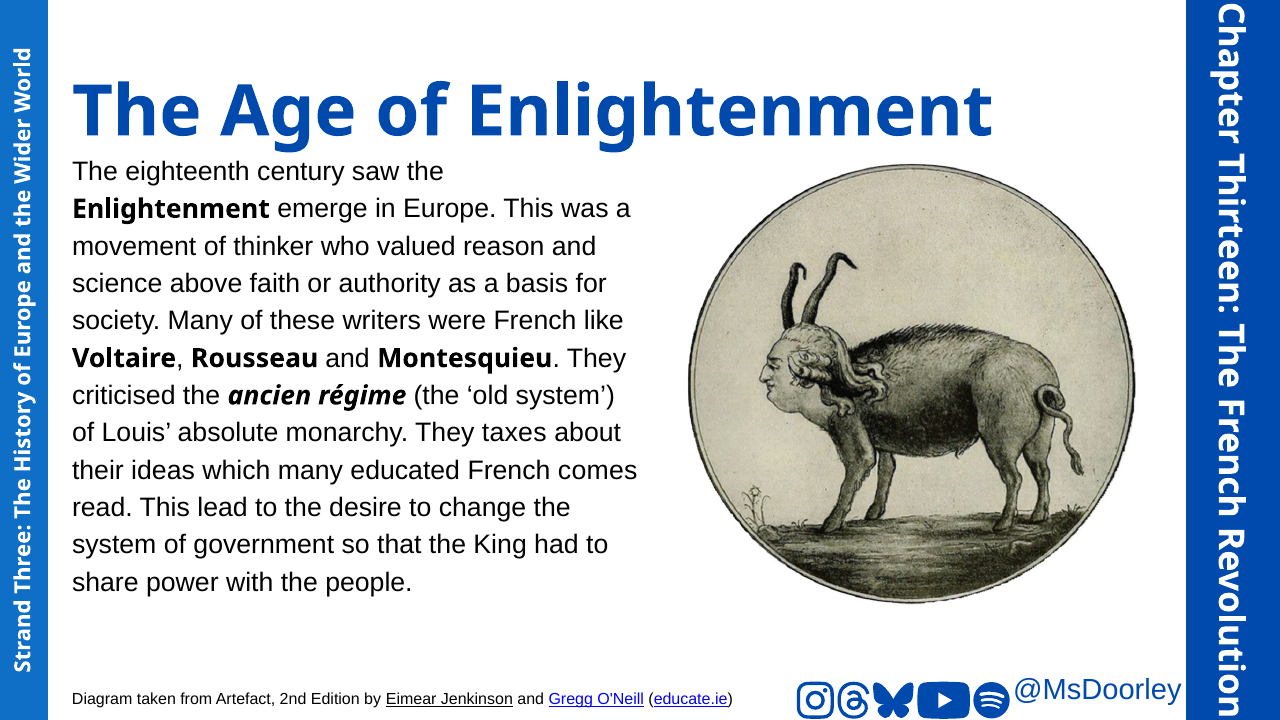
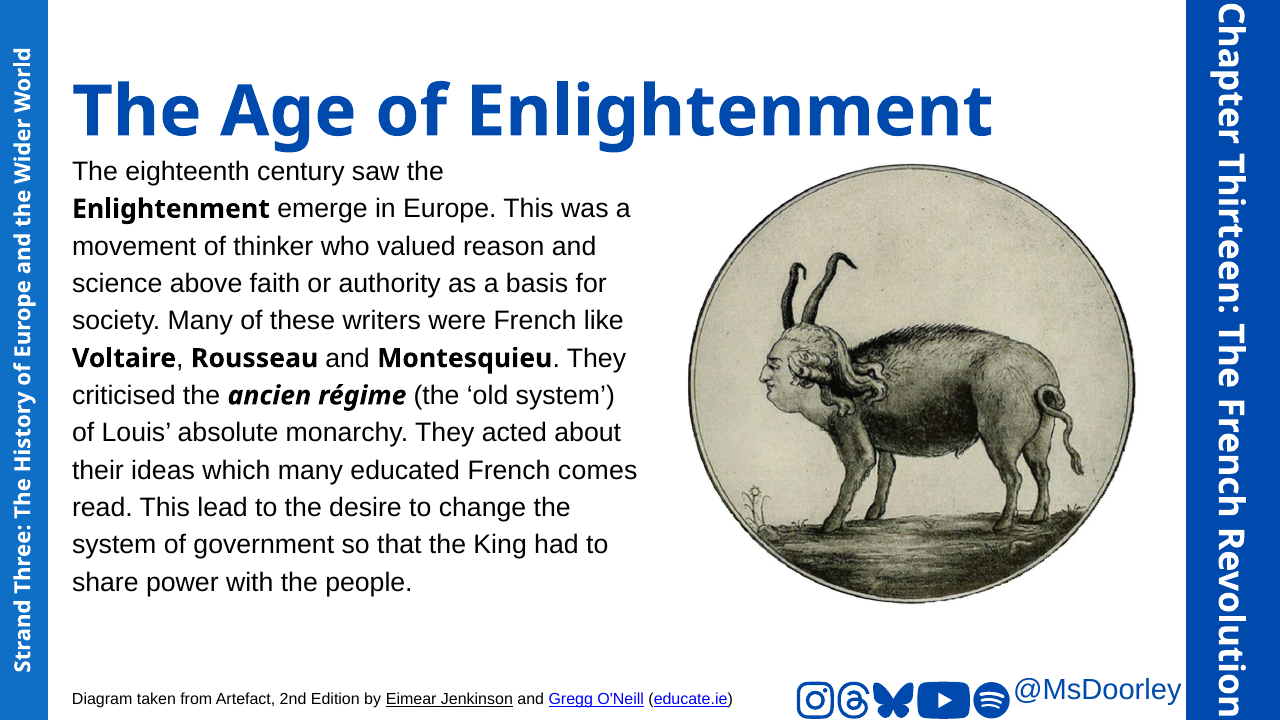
taxes: taxes -> acted
